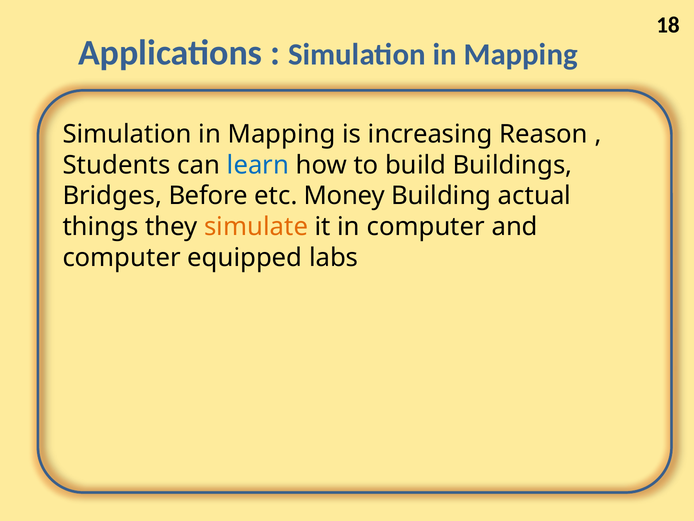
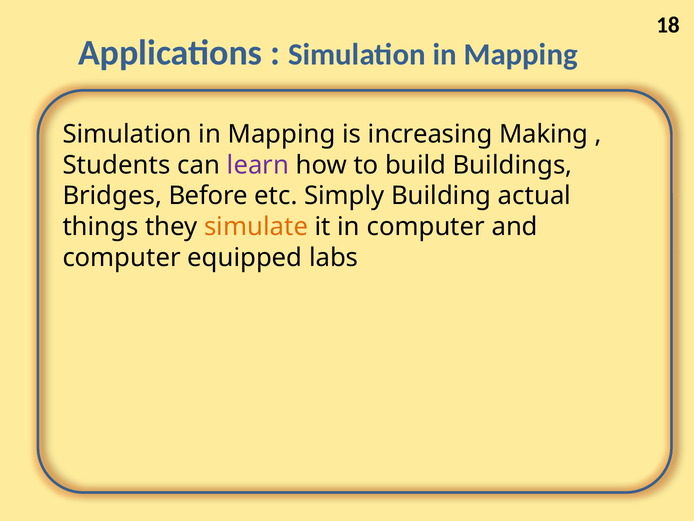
Reason: Reason -> Making
learn colour: blue -> purple
Money: Money -> Simply
